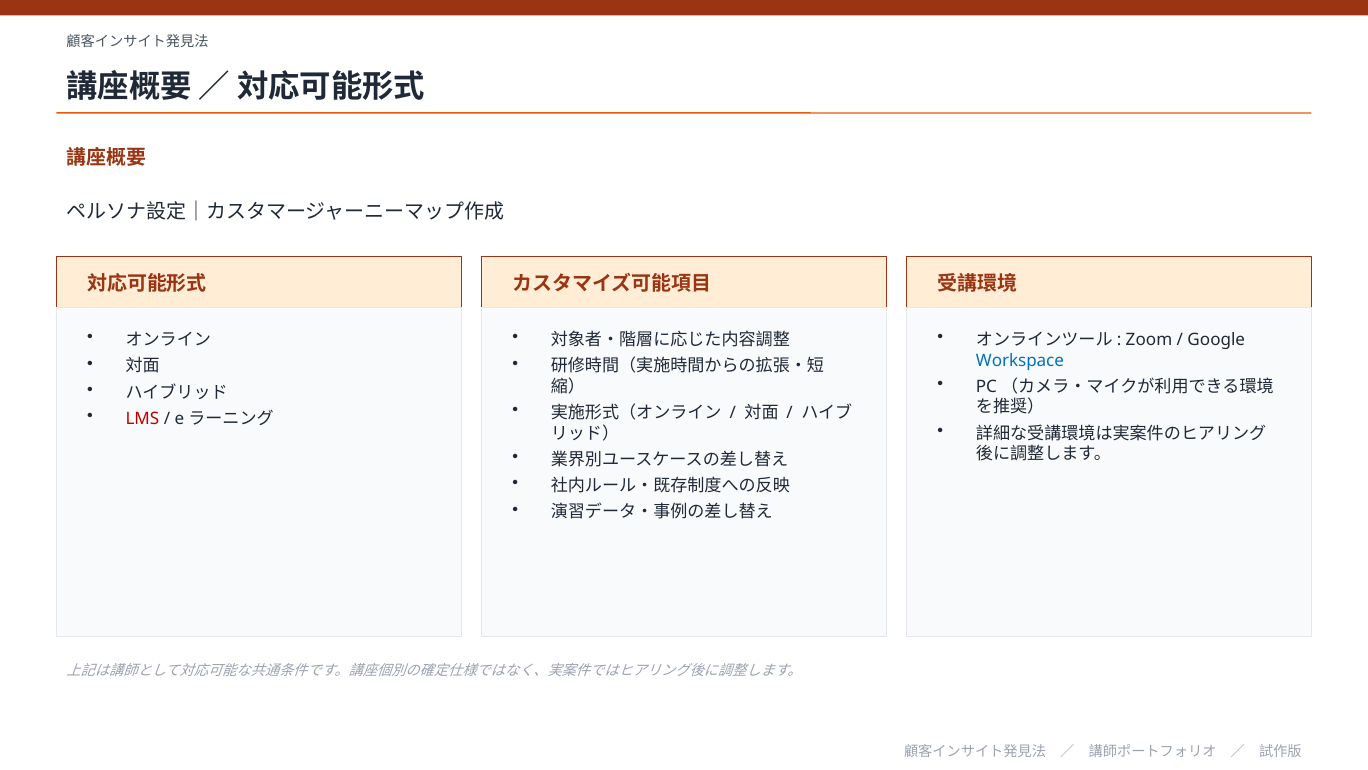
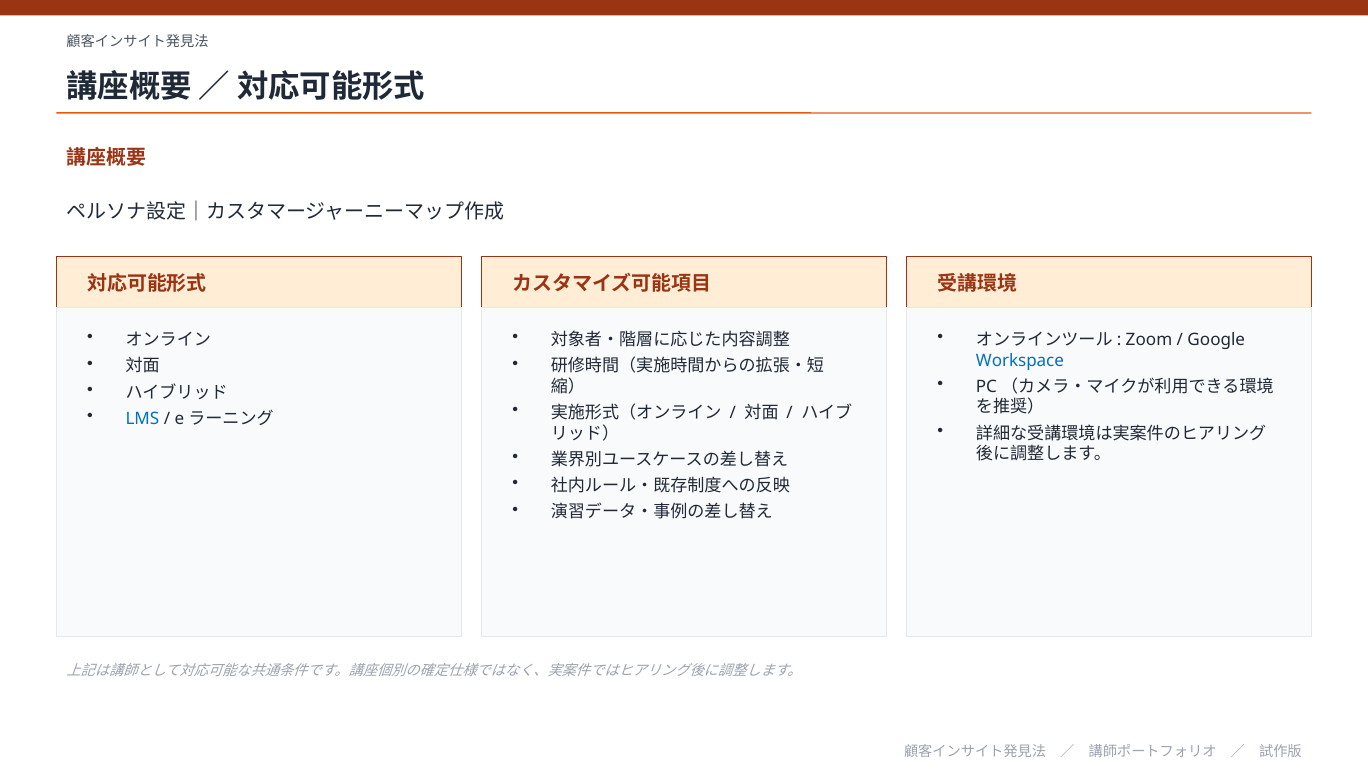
LMS colour: red -> blue
